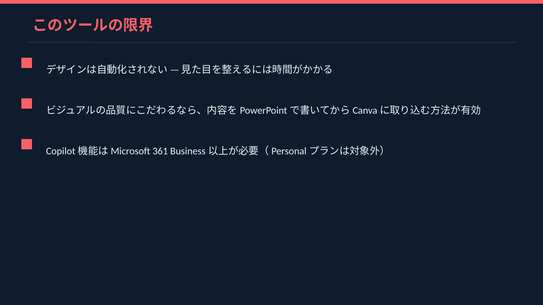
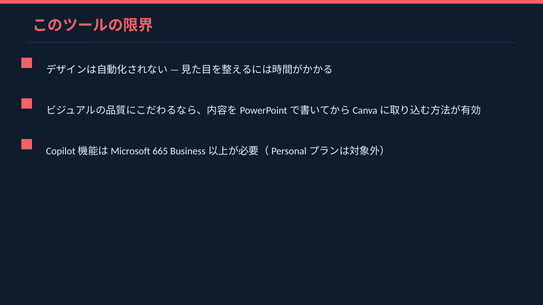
361: 361 -> 665
